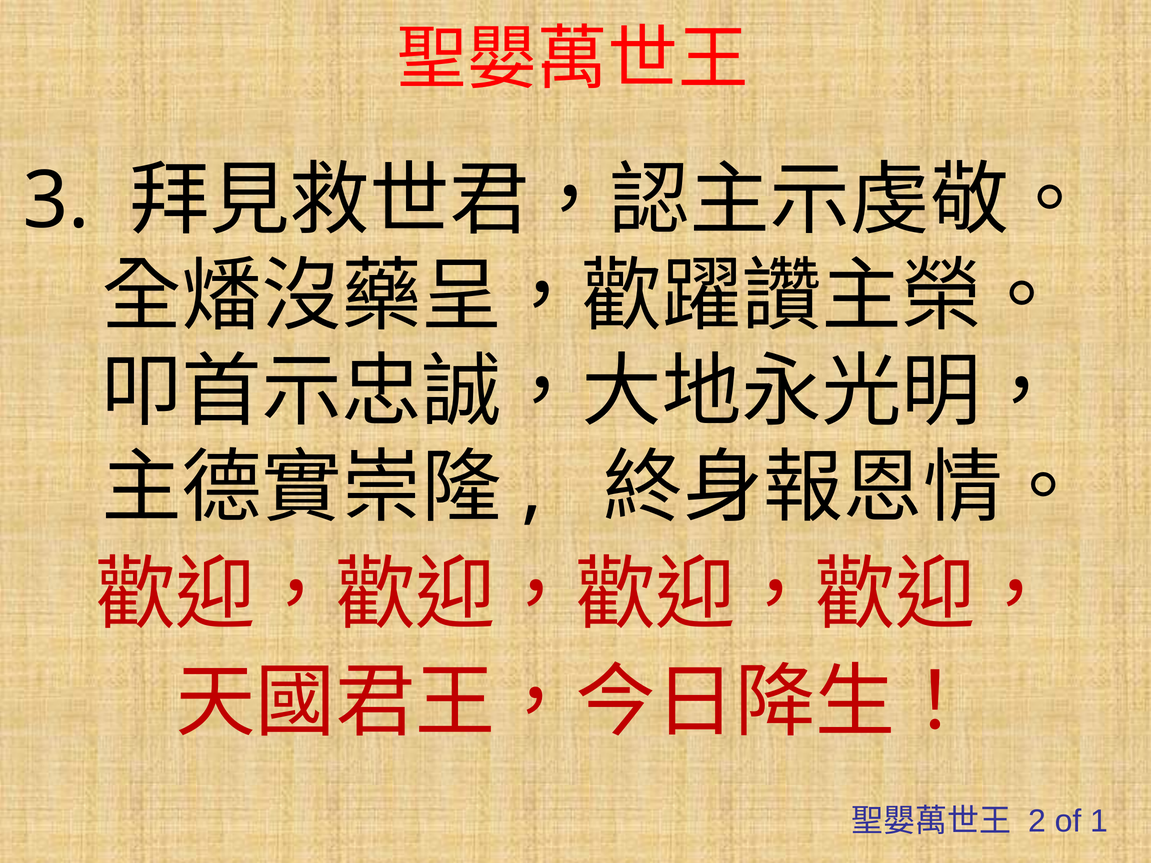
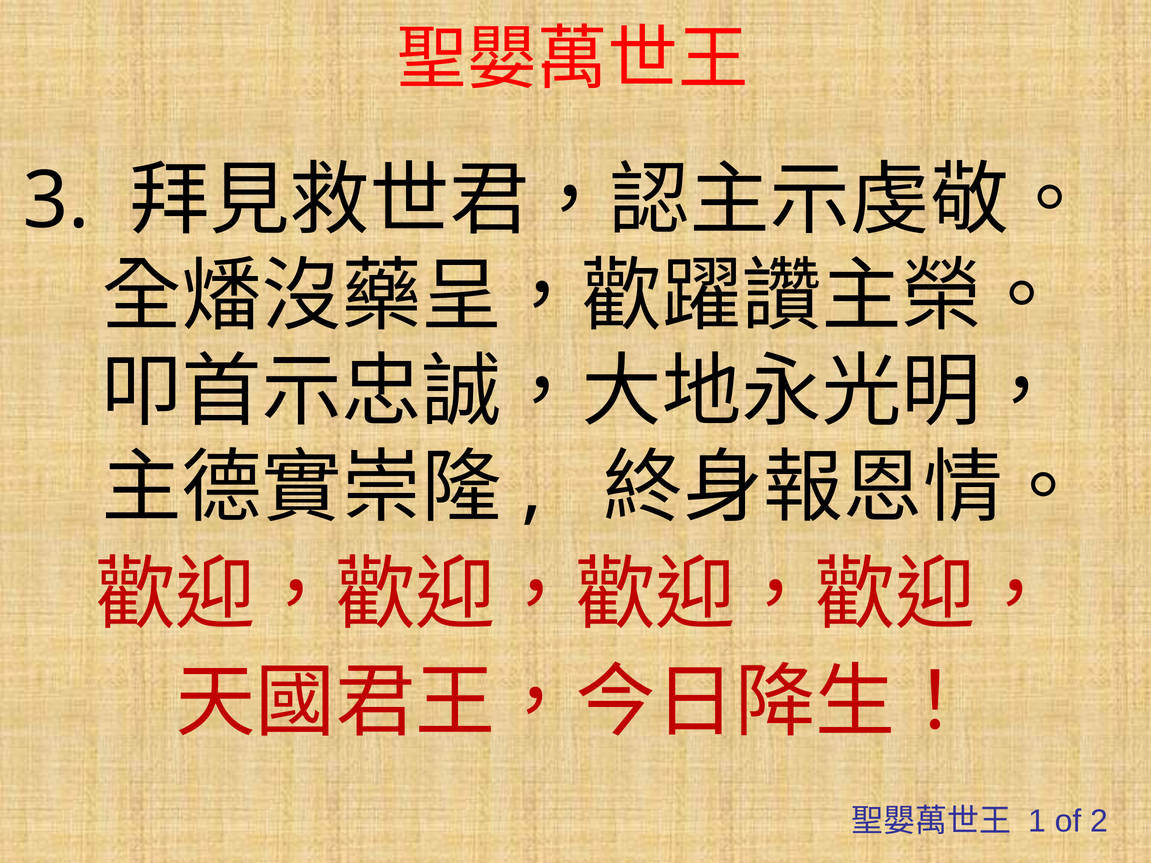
2: 2 -> 1
1: 1 -> 2
